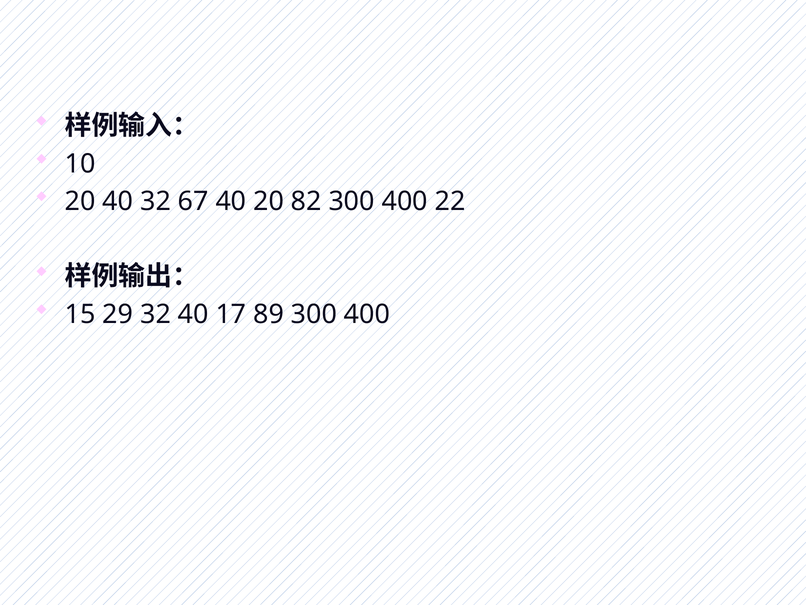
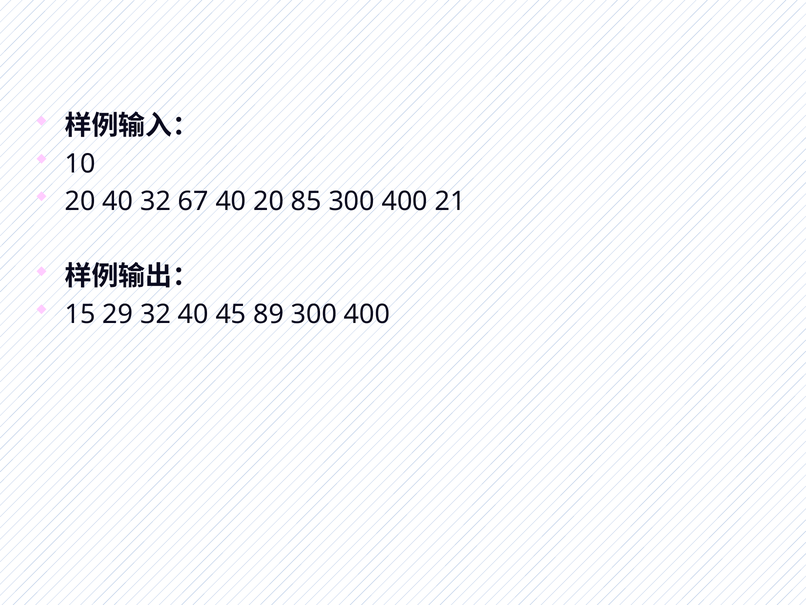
82: 82 -> 85
22: 22 -> 21
17: 17 -> 45
